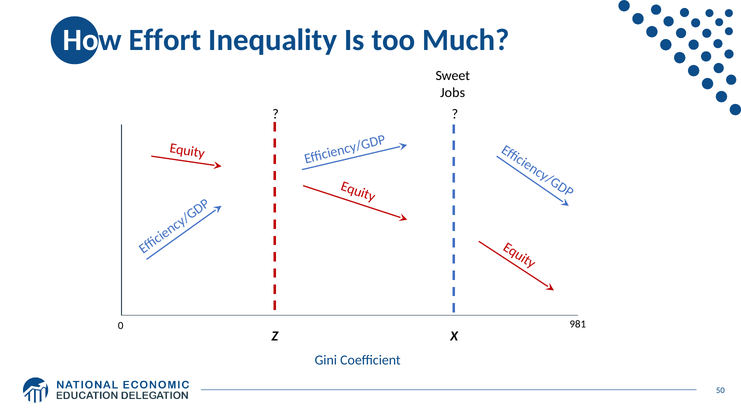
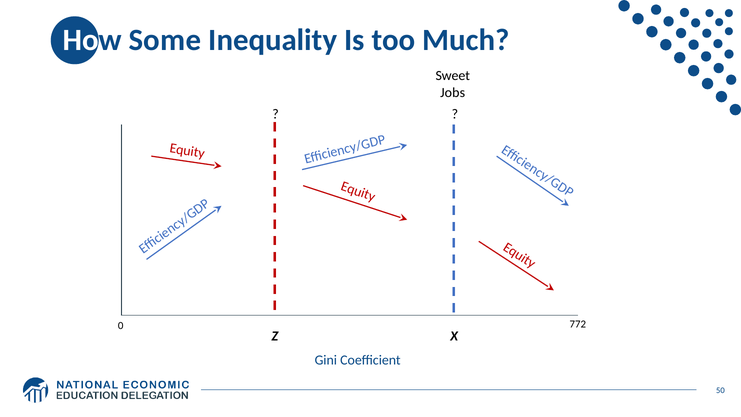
Effort: Effort -> Some
981: 981 -> 772
